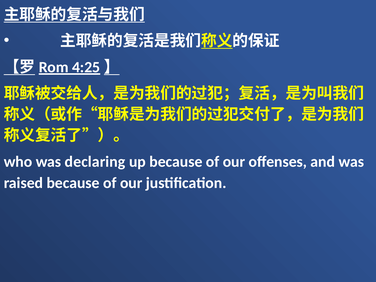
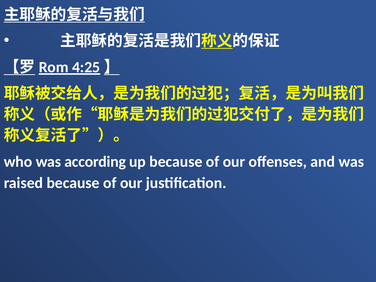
declaring: declaring -> according
